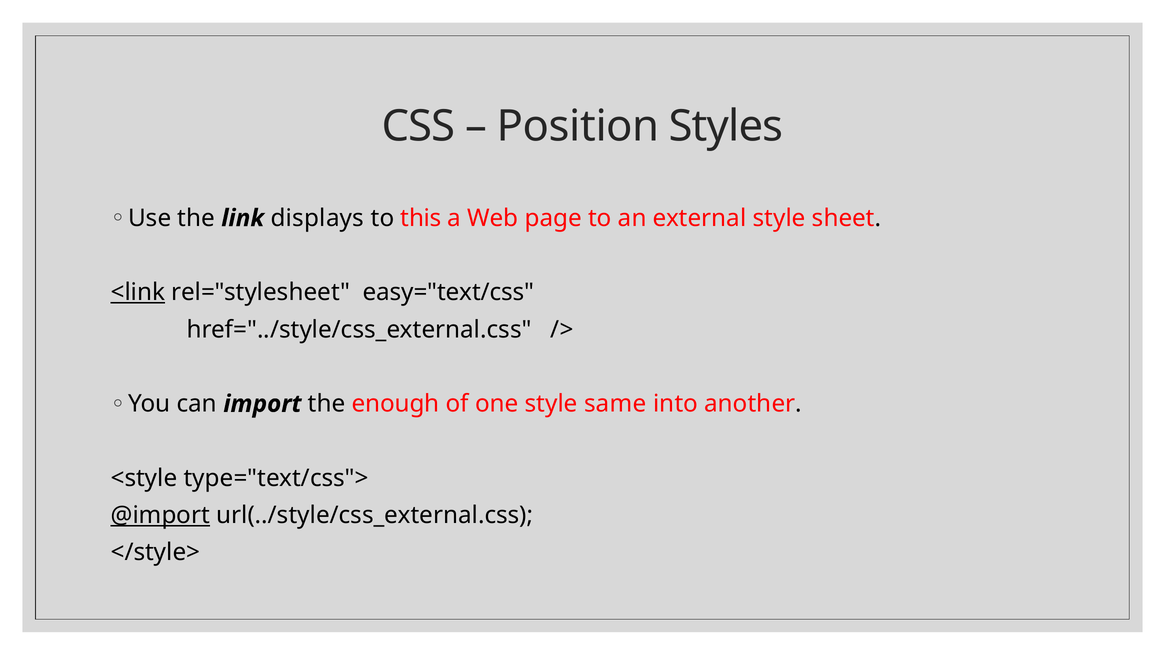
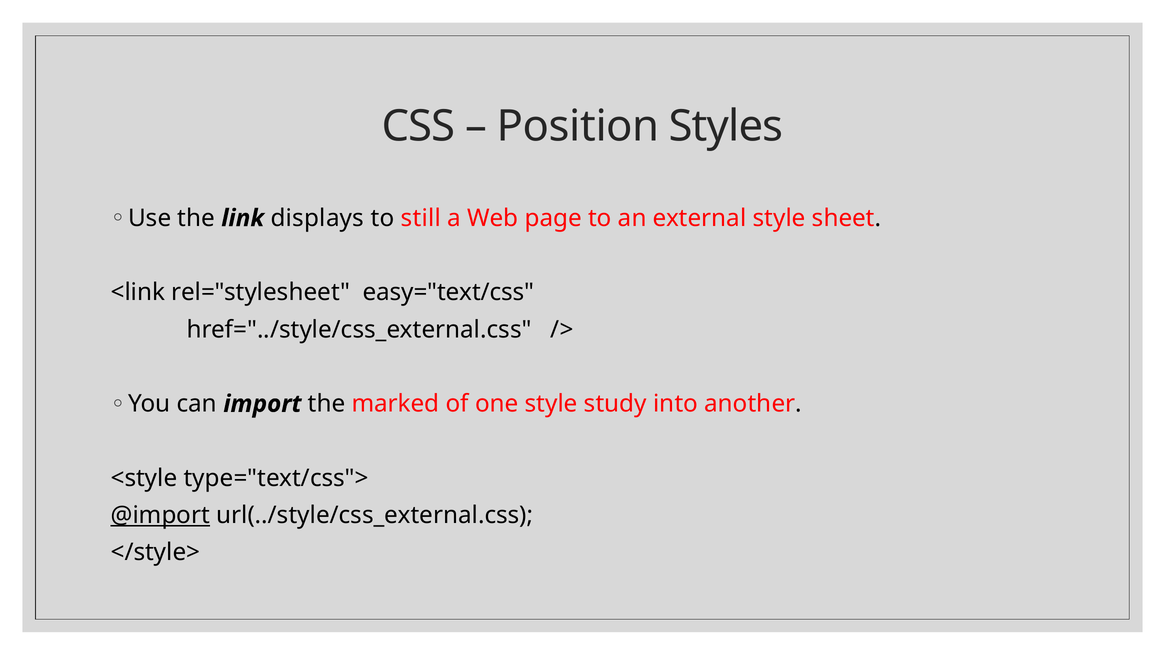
this: this -> still
<link underline: present -> none
enough: enough -> marked
same: same -> study
